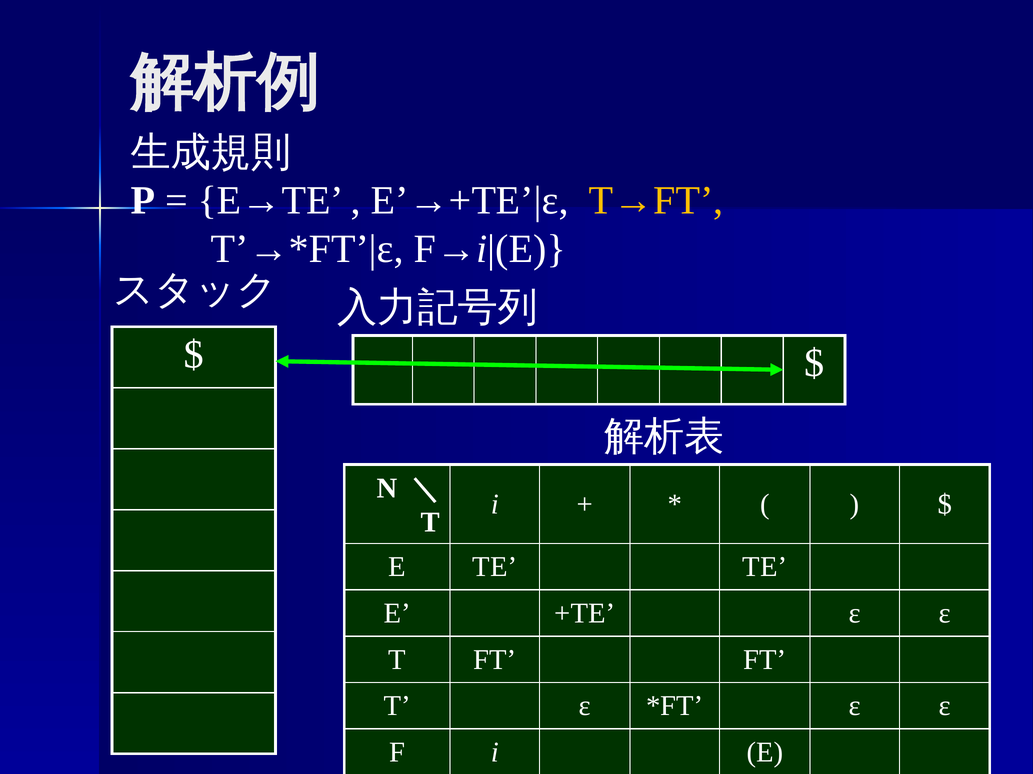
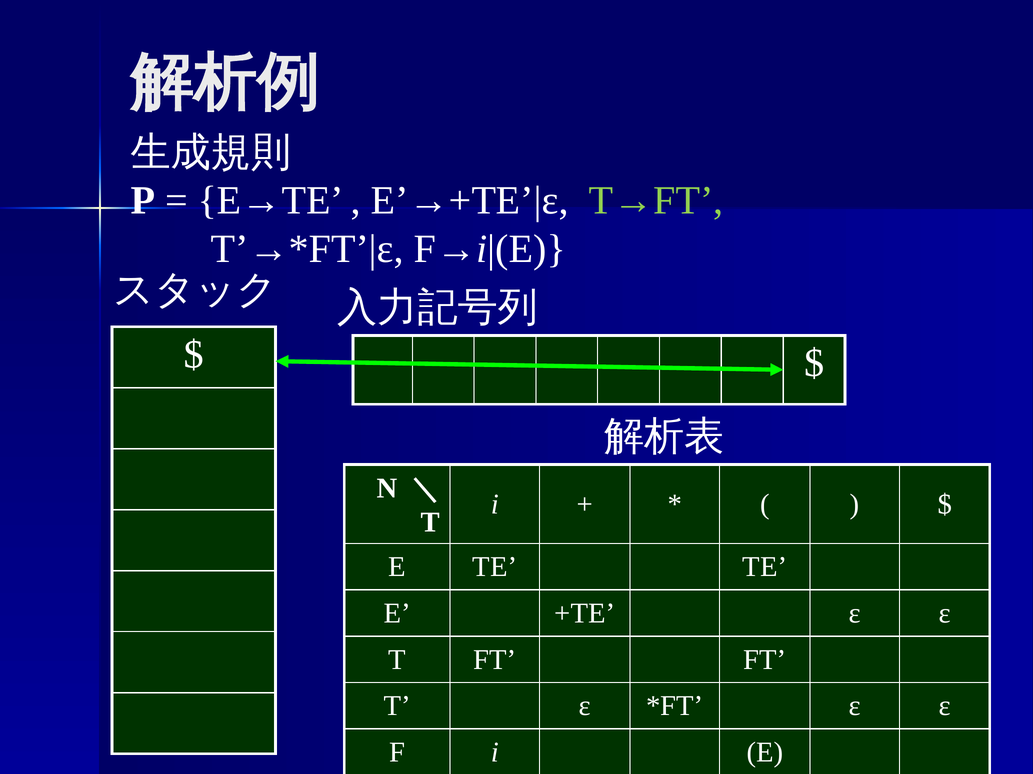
T→FT colour: yellow -> light green
